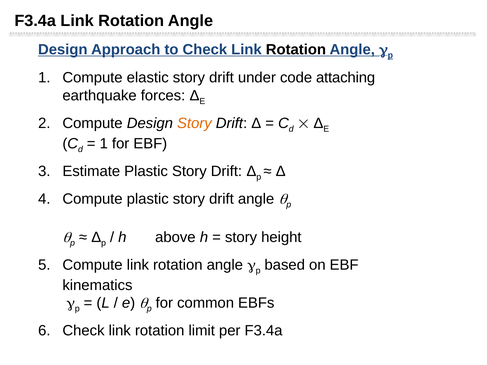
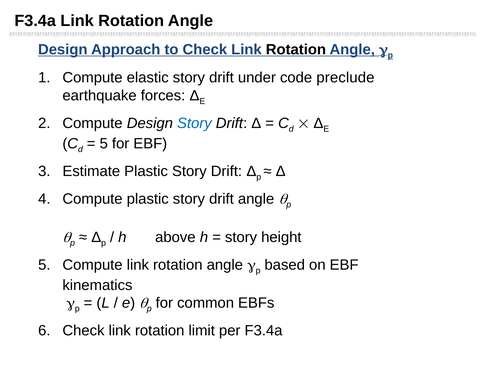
attaching: attaching -> preclude
Story at (194, 123) colour: orange -> blue
1 at (104, 144): 1 -> 5
